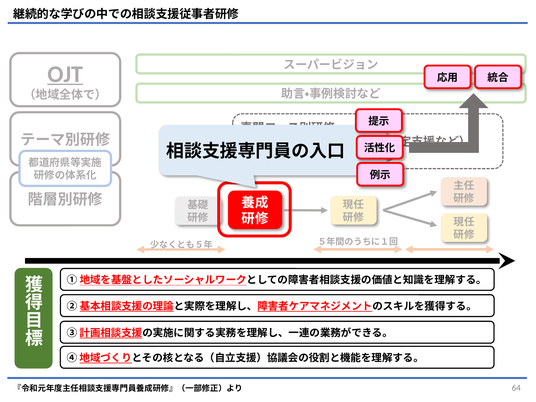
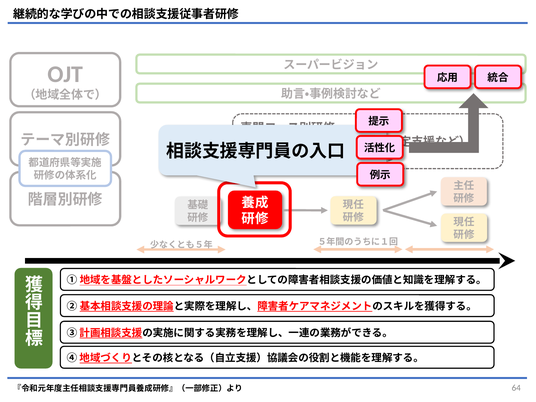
OJT underline: present -> none
